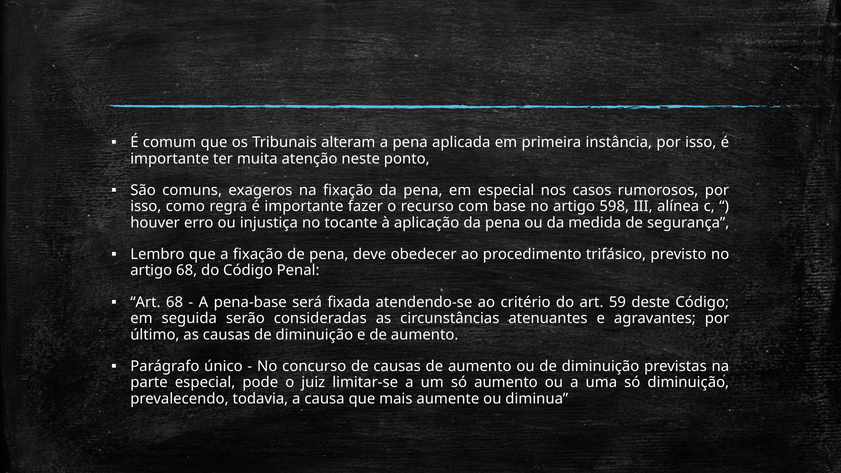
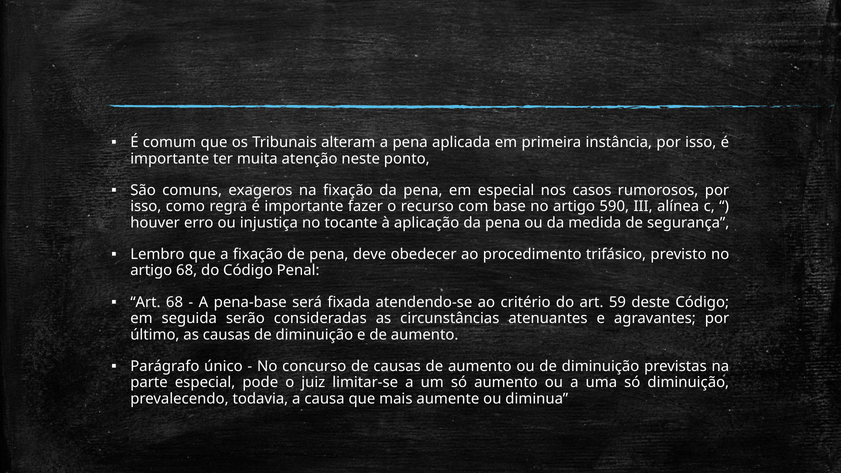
598: 598 -> 590
